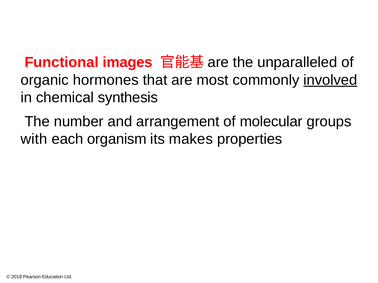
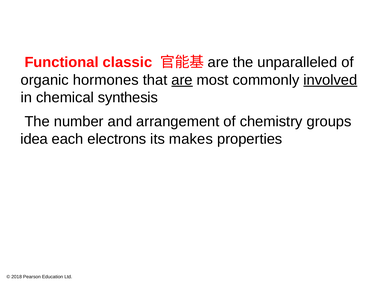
images: images -> classic
are at (182, 80) underline: none -> present
molecular: molecular -> chemistry
with: with -> idea
organism: organism -> electrons
